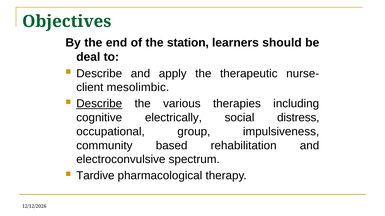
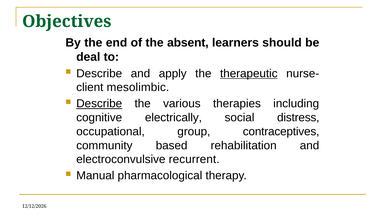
station: station -> absent
therapeutic underline: none -> present
impulsiveness: impulsiveness -> contraceptives
spectrum: spectrum -> recurrent
Tardive: Tardive -> Manual
